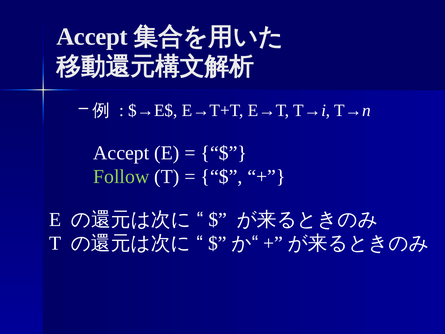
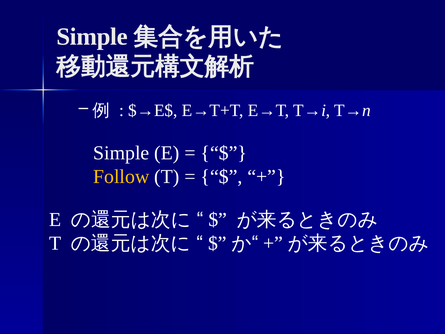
Accept at (92, 37): Accept -> Simple
Accept at (121, 153): Accept -> Simple
Follow colour: light green -> yellow
